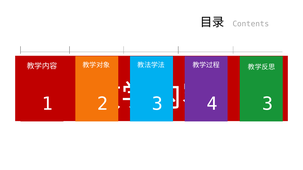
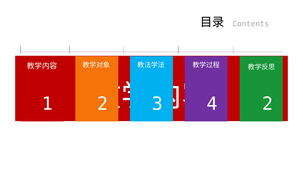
3 at (267, 104): 3 -> 2
